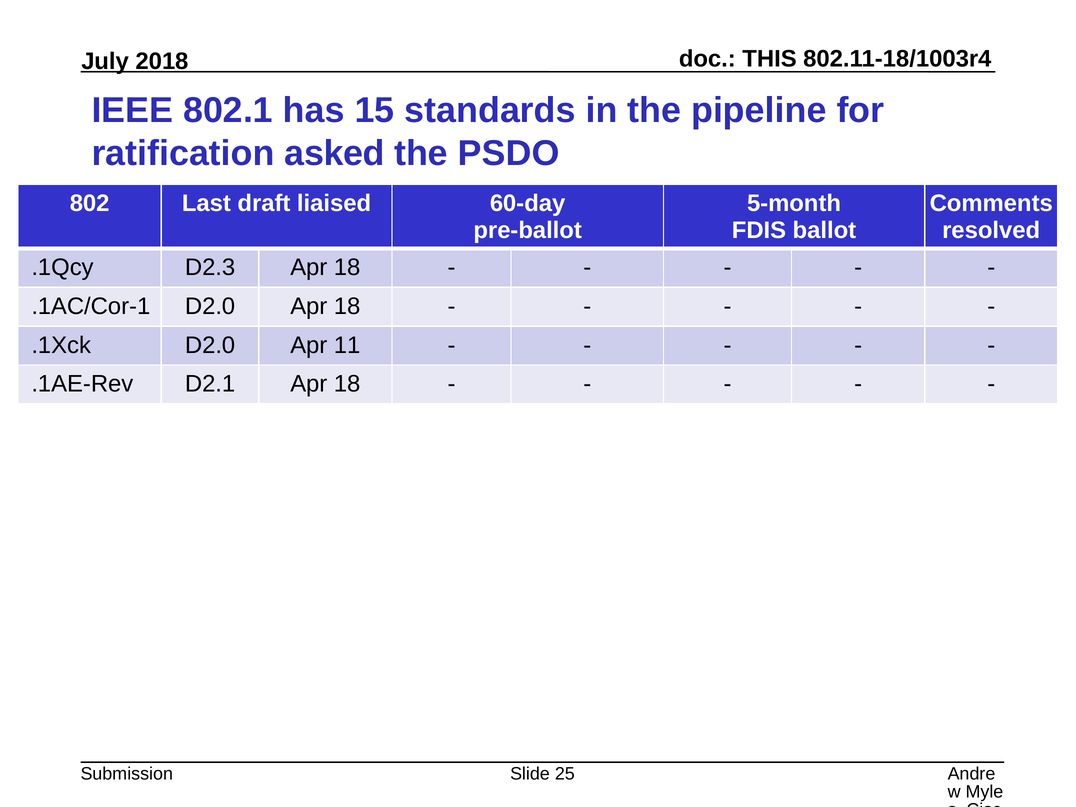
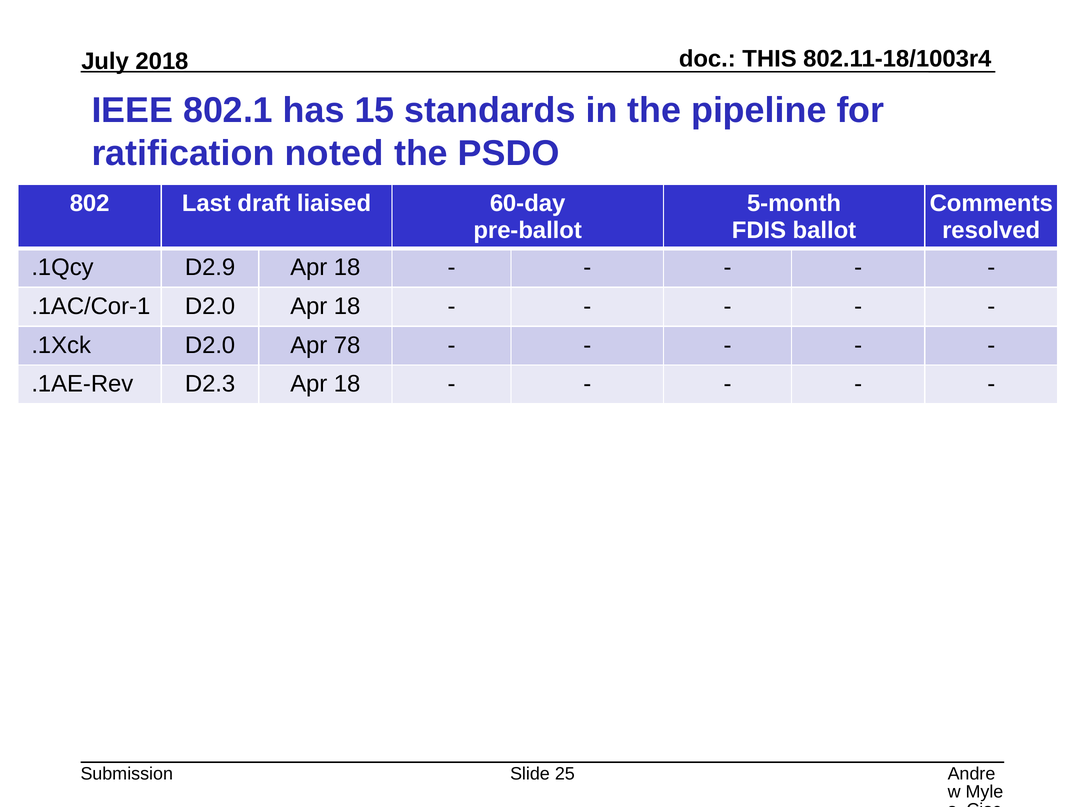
asked: asked -> noted
D2.3: D2.3 -> D2.9
11: 11 -> 78
D2.1: D2.1 -> D2.3
